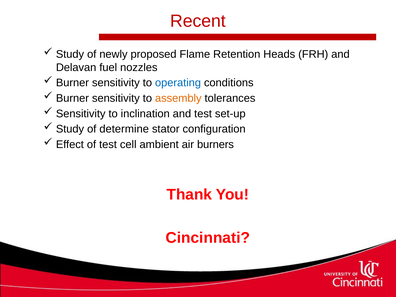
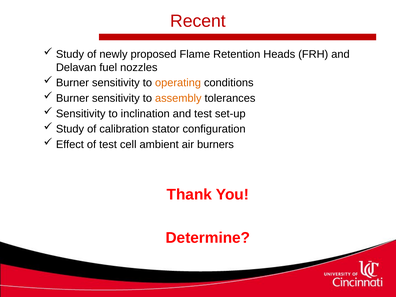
operating colour: blue -> orange
determine: determine -> calibration
Cincinnati: Cincinnati -> Determine
